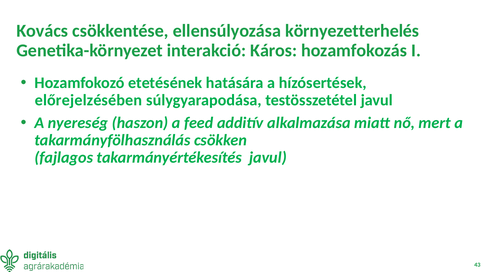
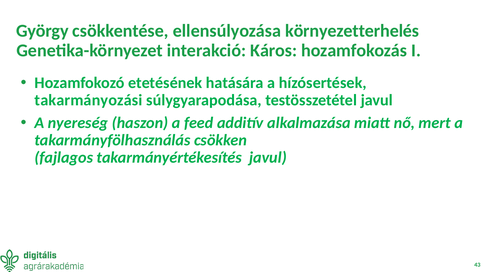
Kovács: Kovács -> György
előrejelzésében: előrejelzésében -> takarmányozási
